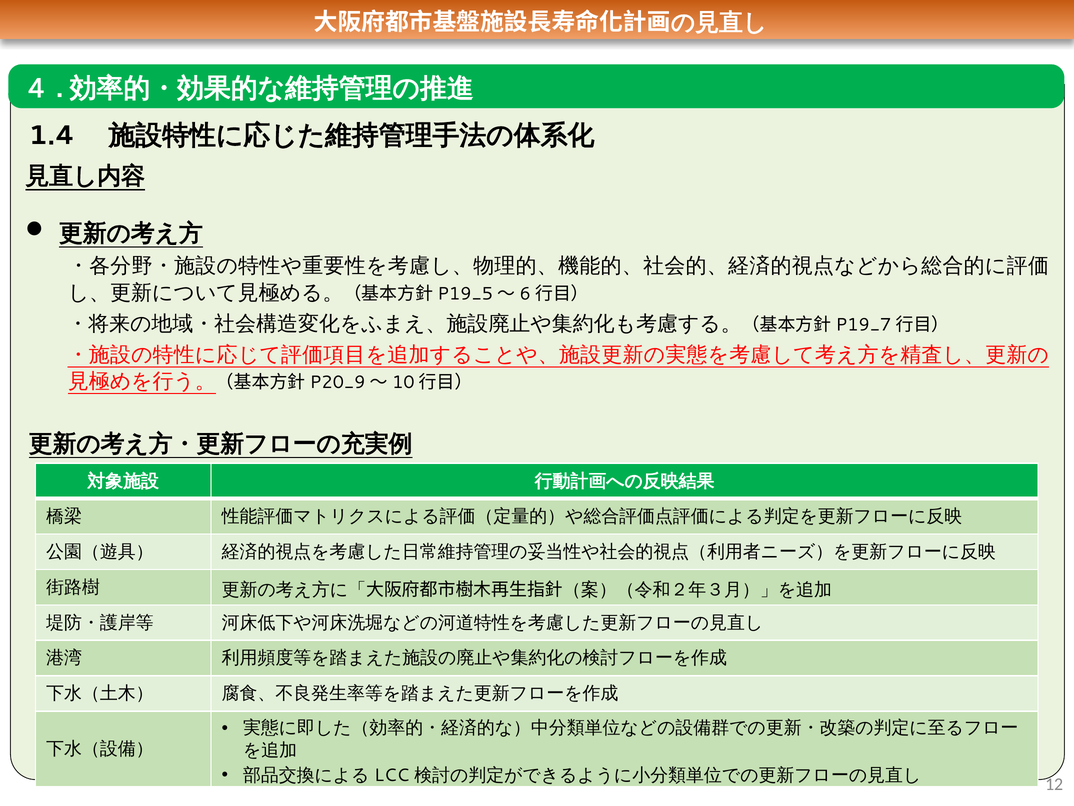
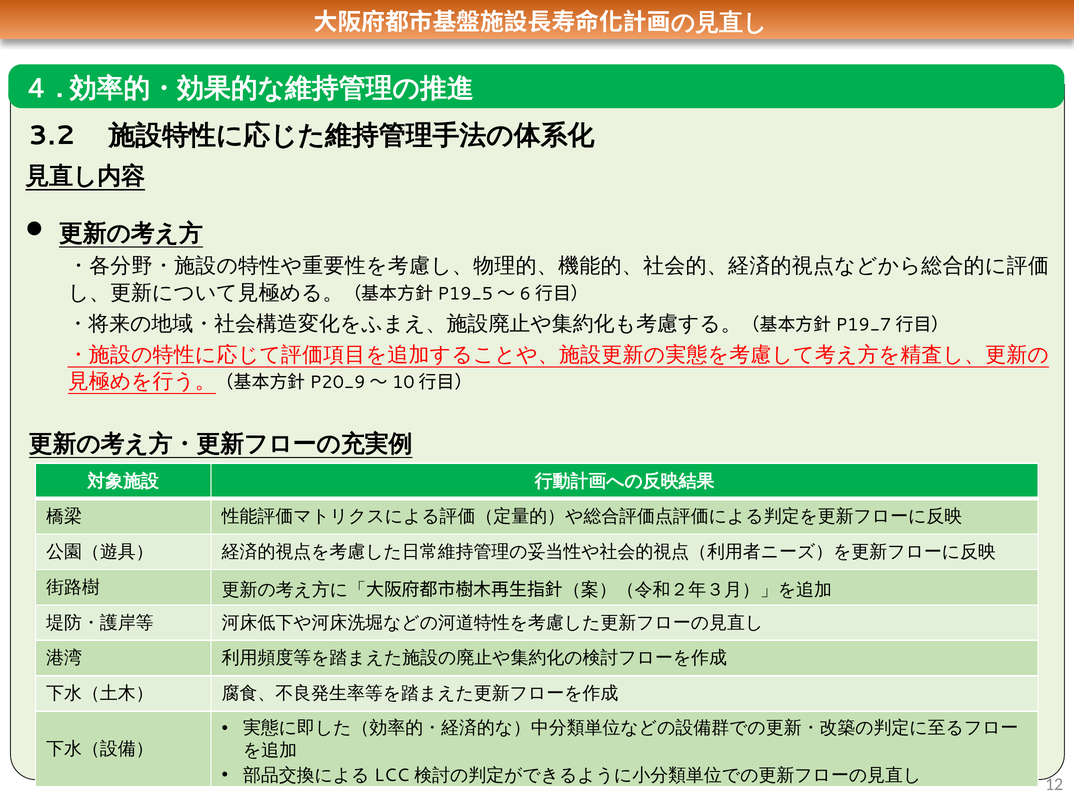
1.4: 1.4 -> 3.2
